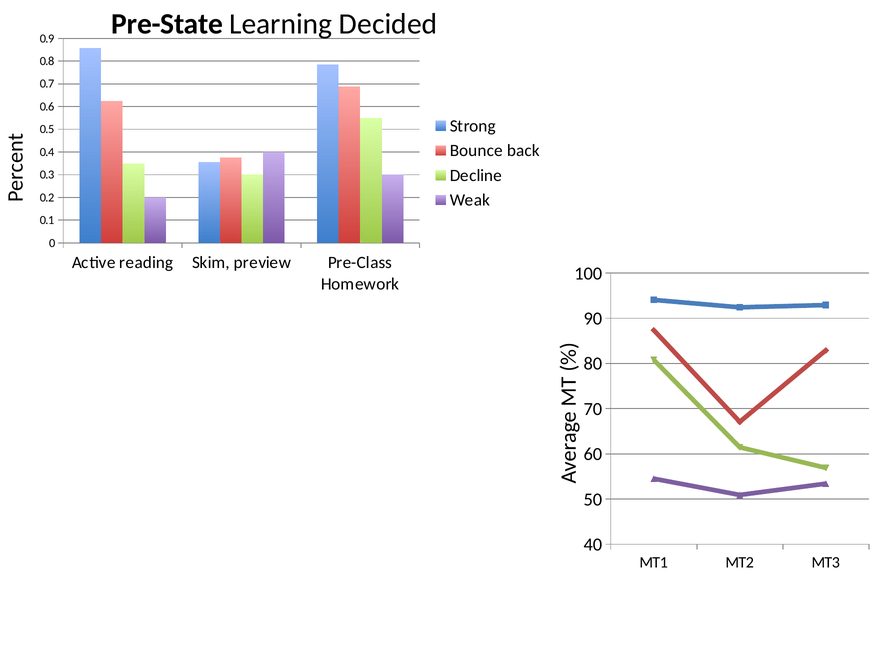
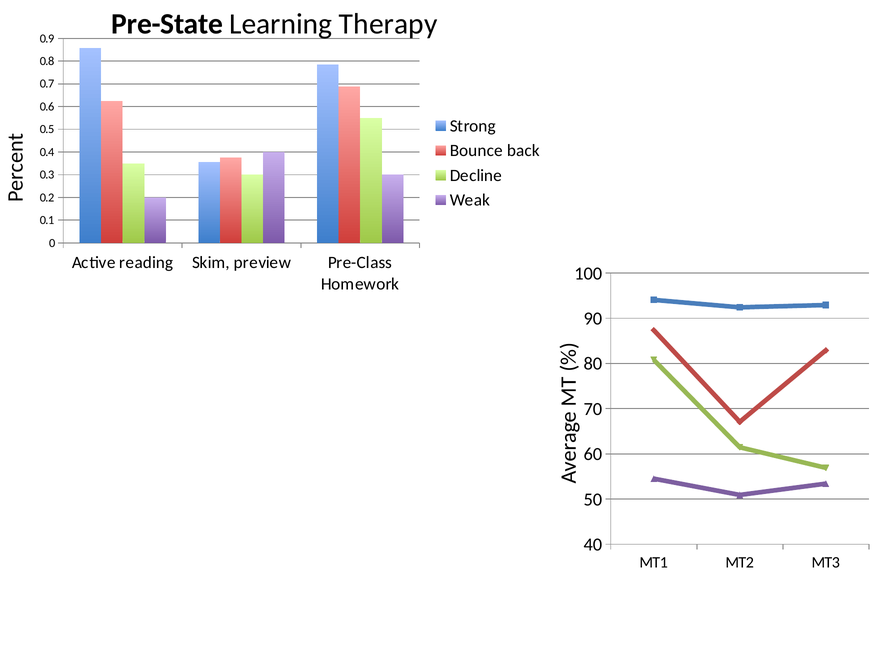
Decided: Decided -> Therapy
